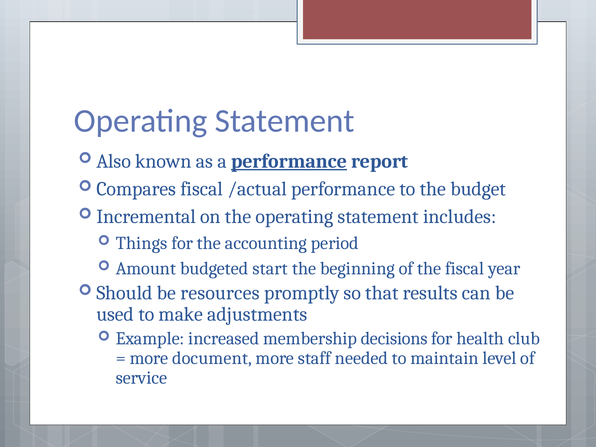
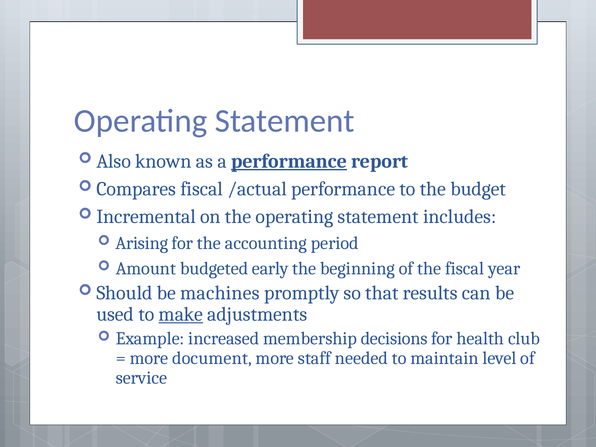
Things: Things -> Arising
start: start -> early
resources: resources -> machines
make underline: none -> present
